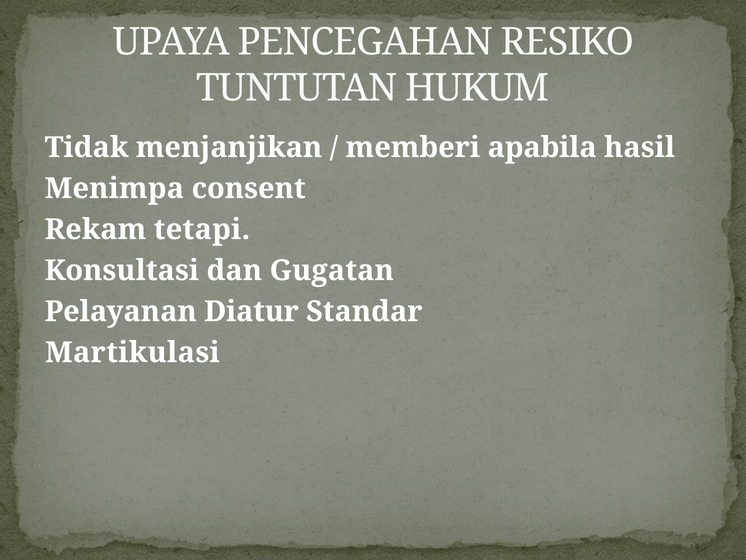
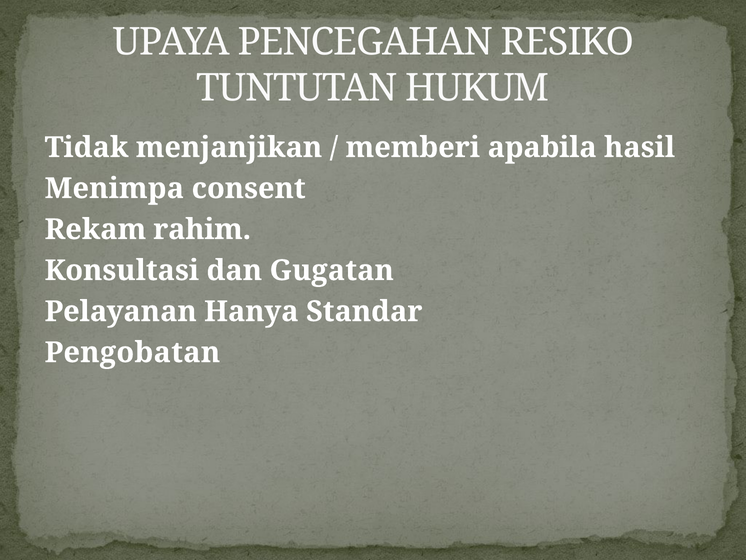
tetapi: tetapi -> rahim
Diatur: Diatur -> Hanya
Martikulasi: Martikulasi -> Pengobatan
